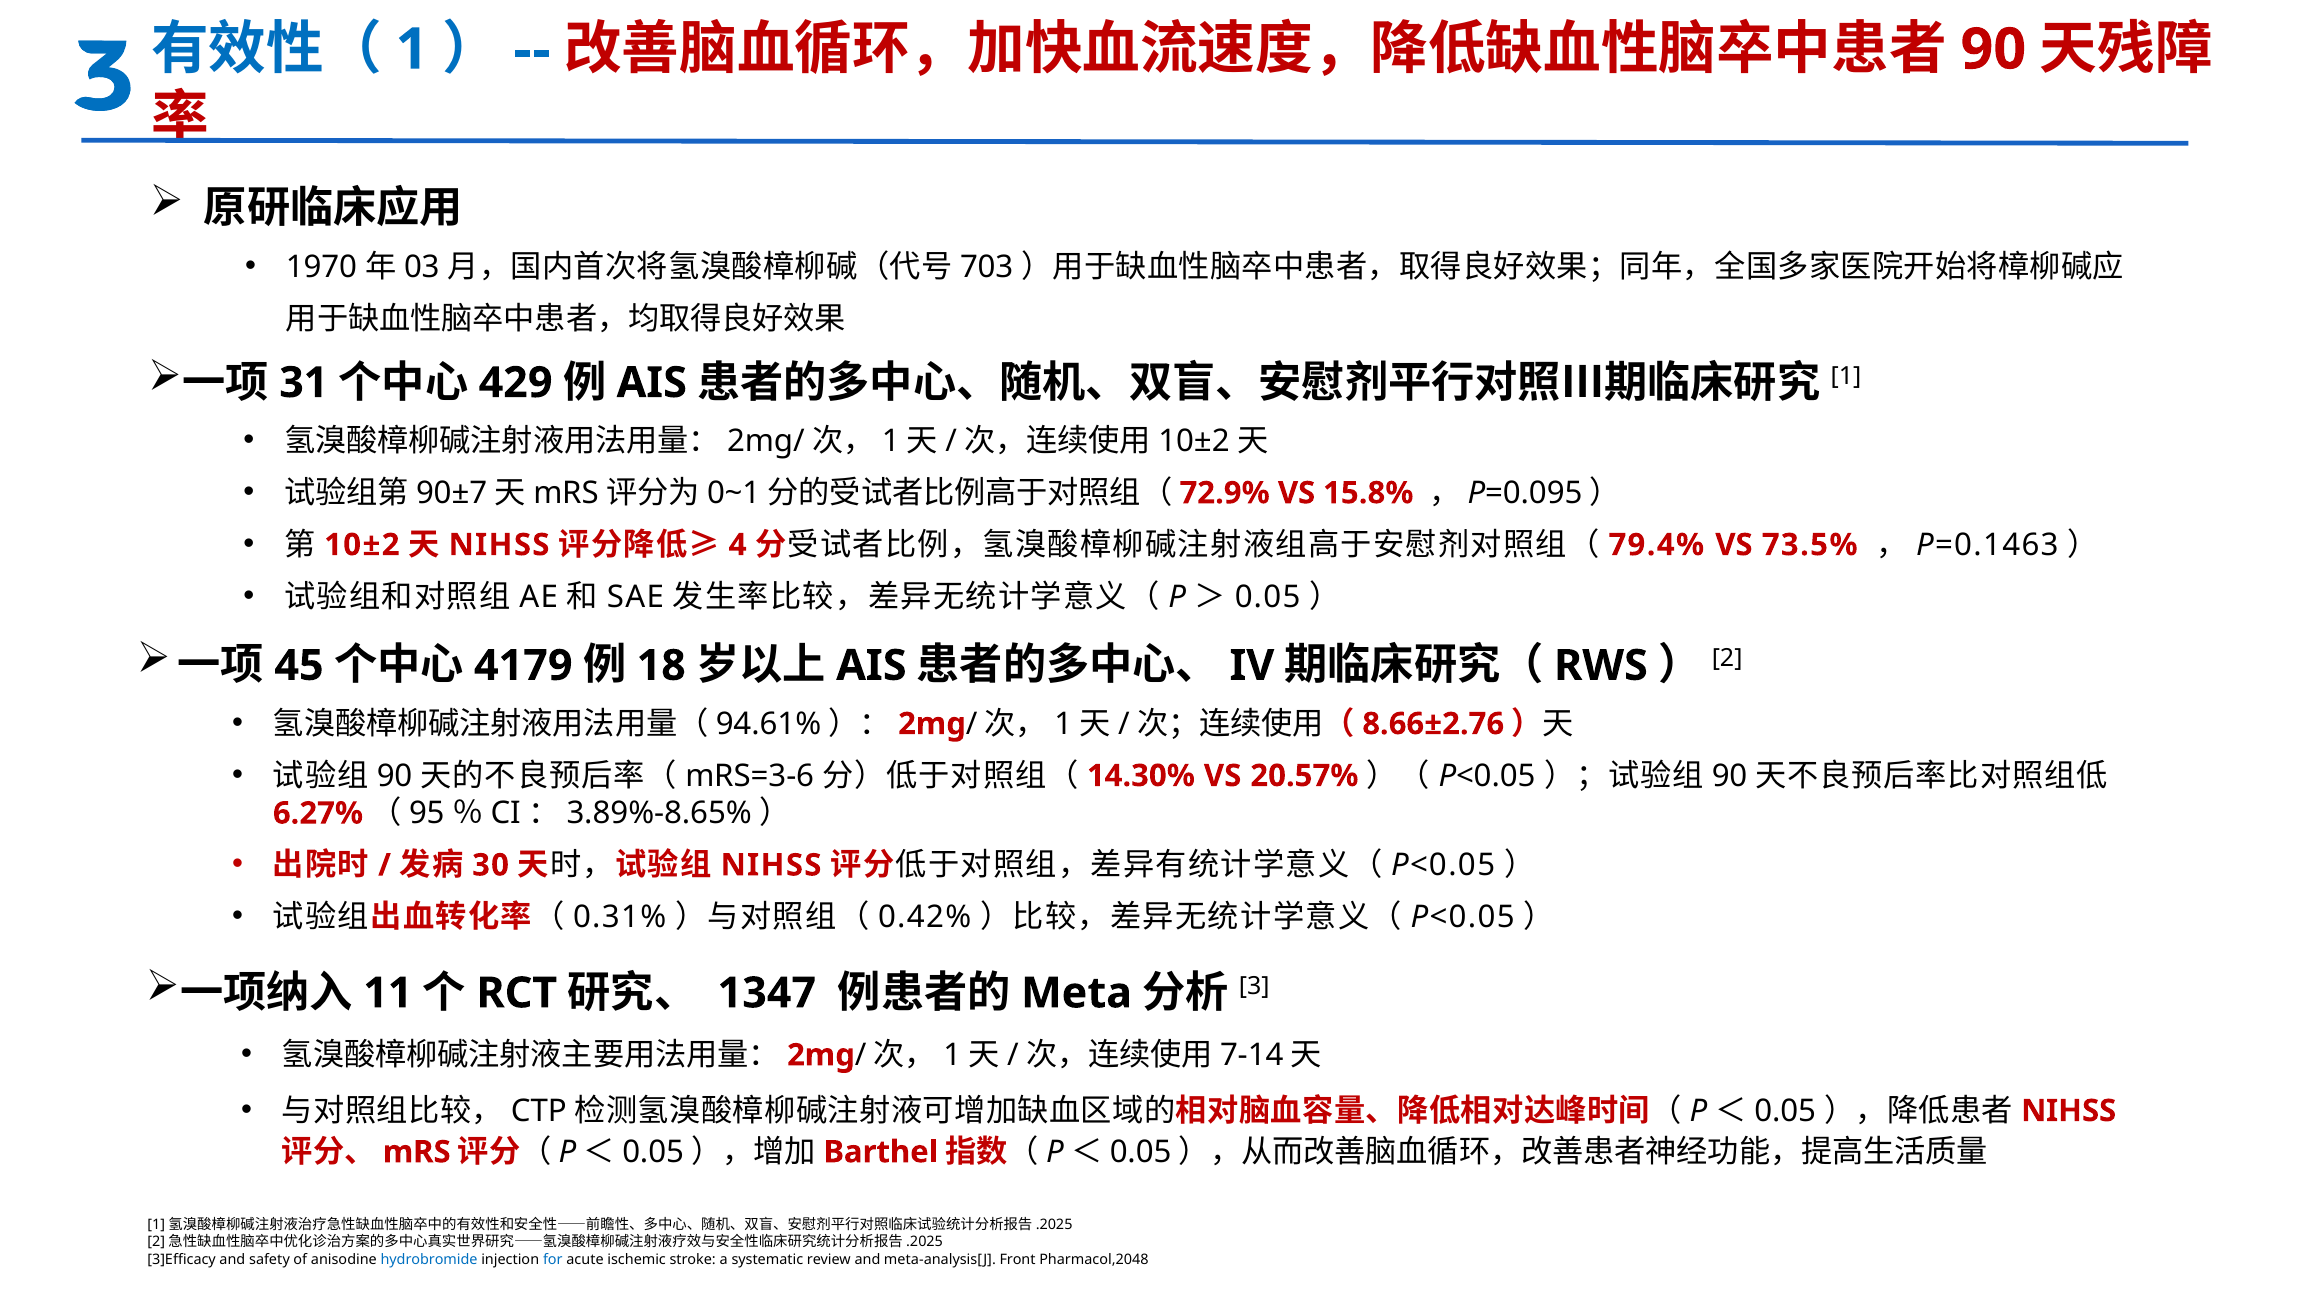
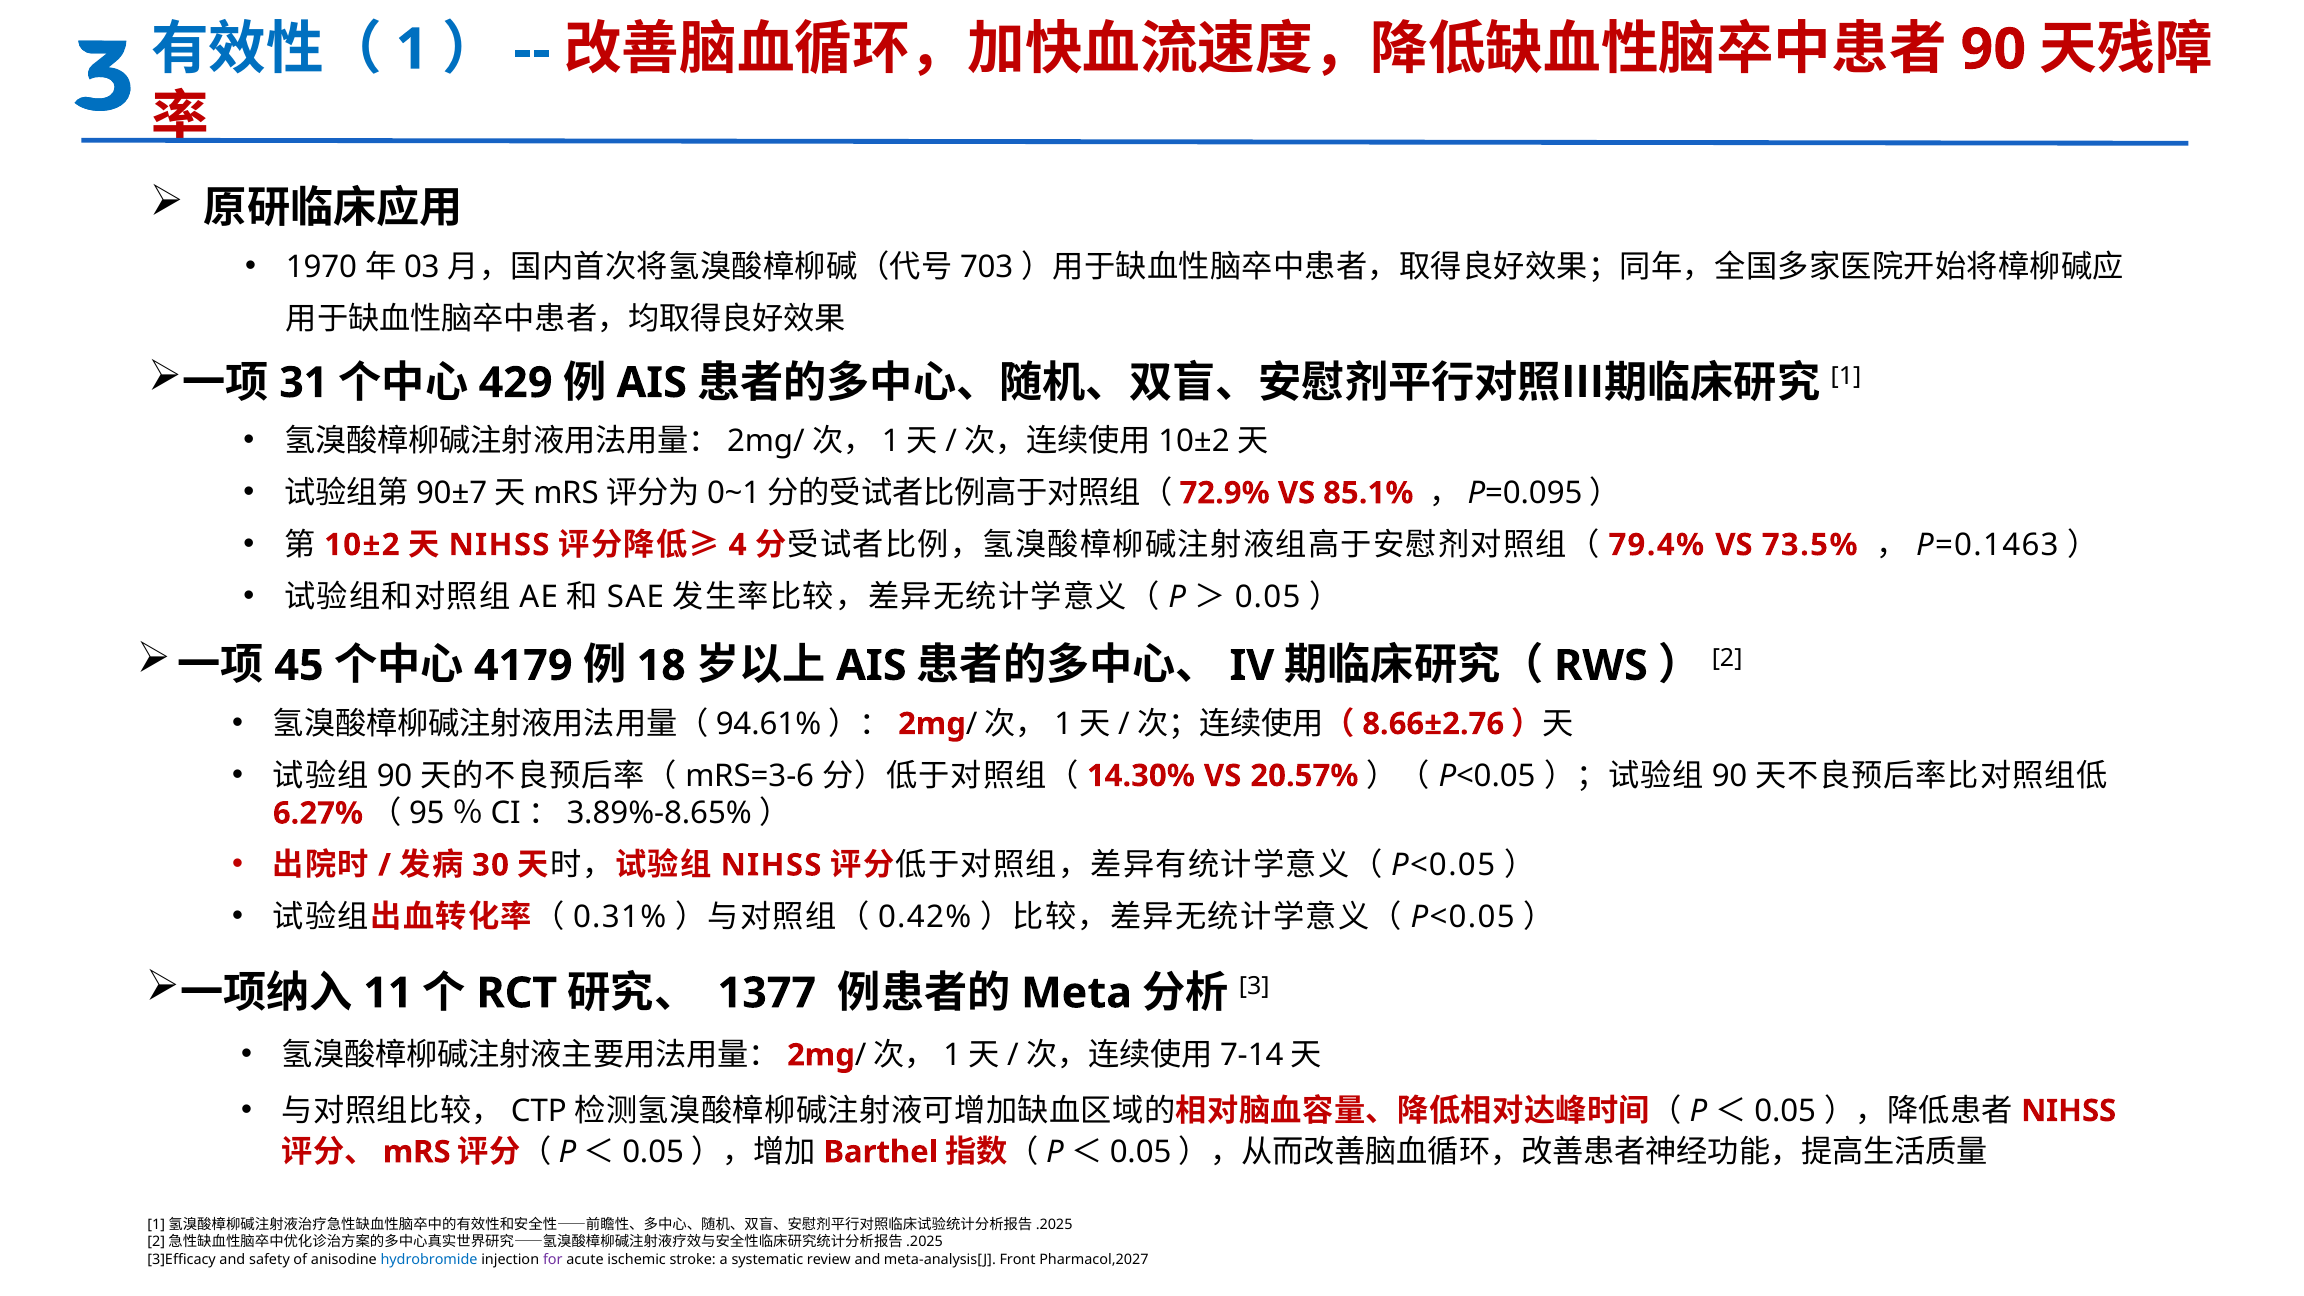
15.8%: 15.8% -> 85.1%
1347: 1347 -> 1377
for colour: blue -> purple
Pharmacol,2048: Pharmacol,2048 -> Pharmacol,2027
